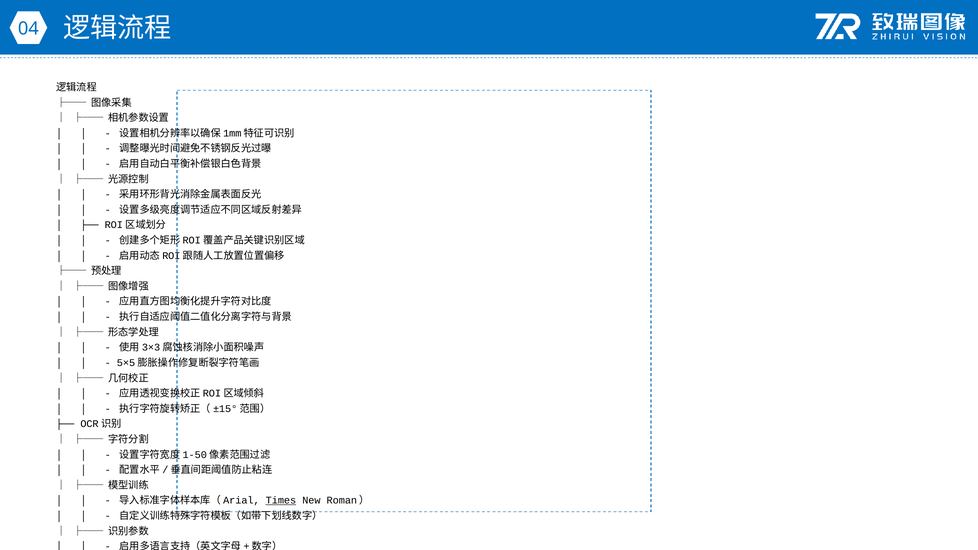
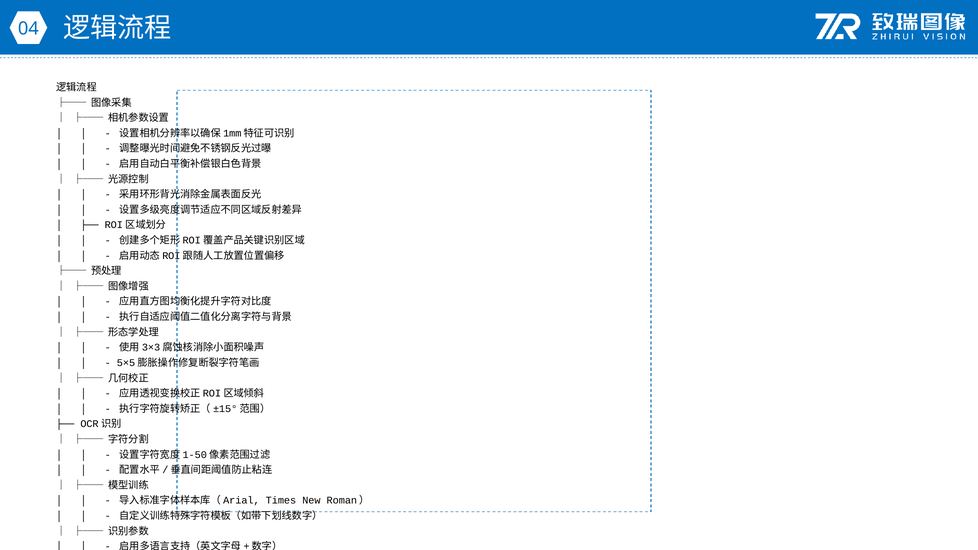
Times underline: present -> none
